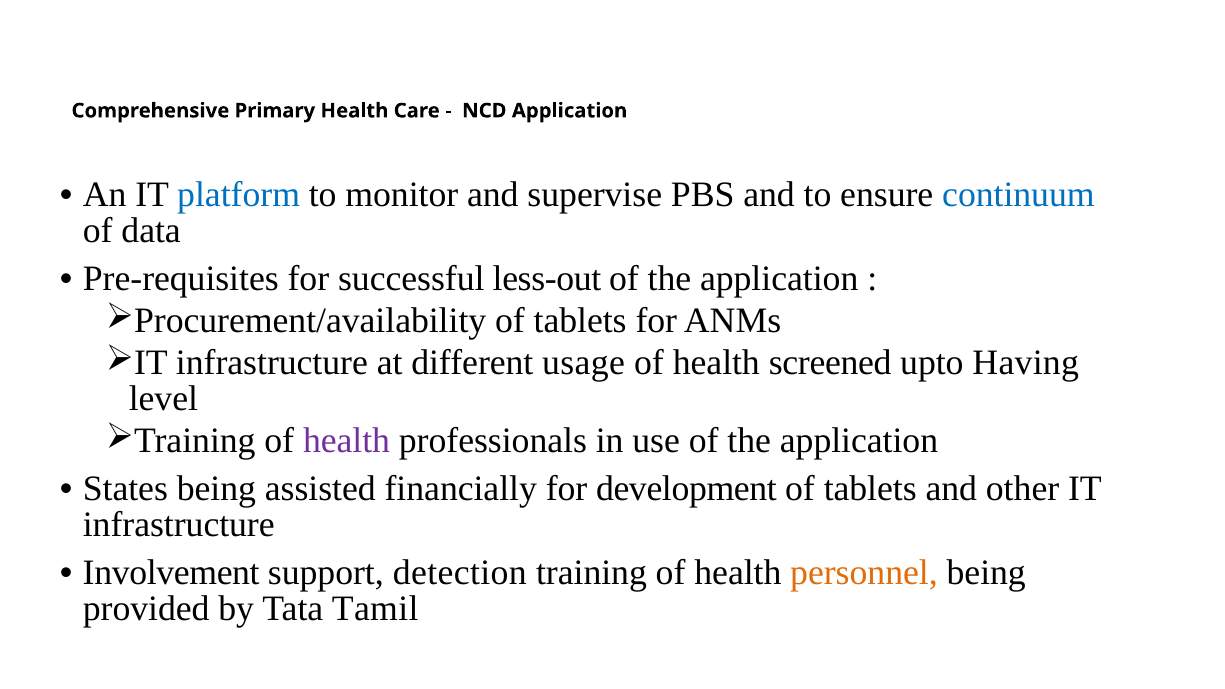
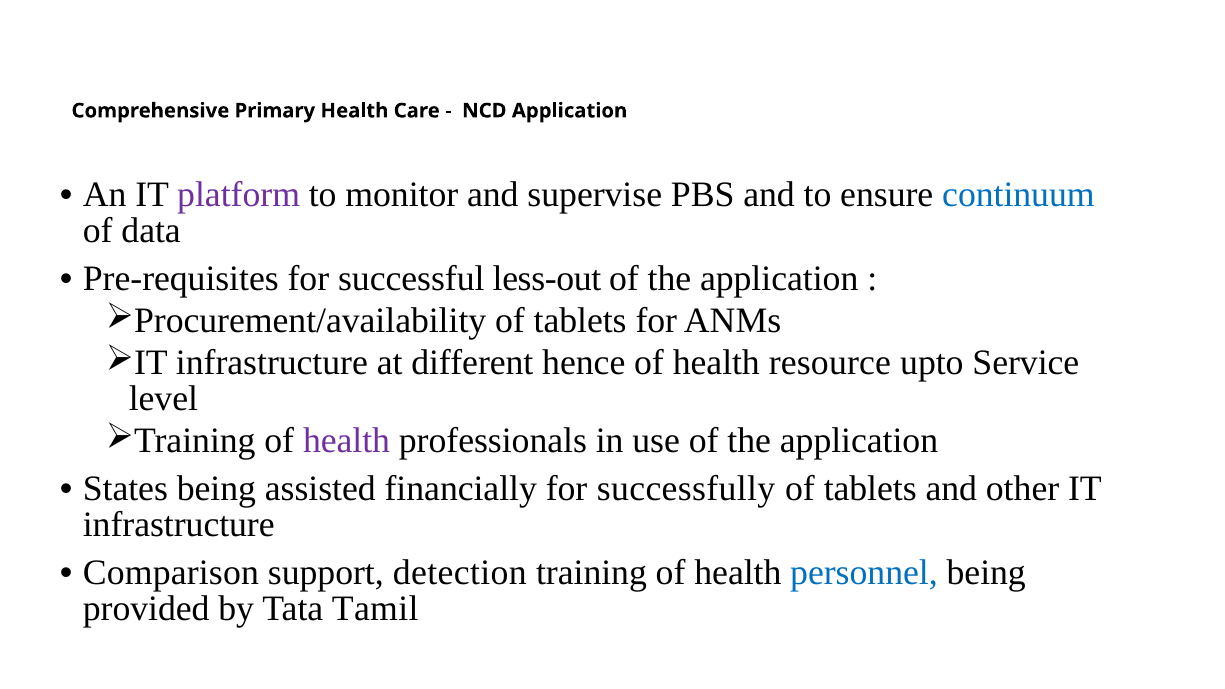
platform colour: blue -> purple
usage: usage -> hence
screened: screened -> resource
Having: Having -> Service
development: development -> successfully
Involvement: Involvement -> Comparison
personnel colour: orange -> blue
